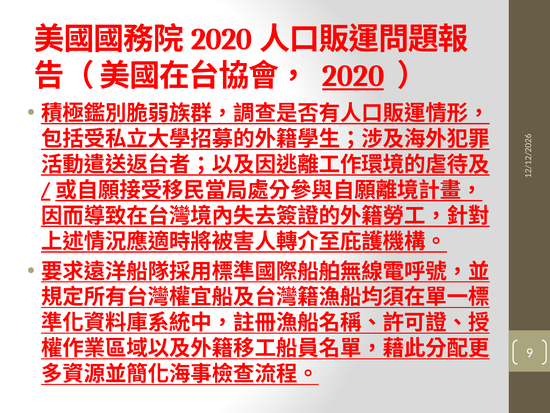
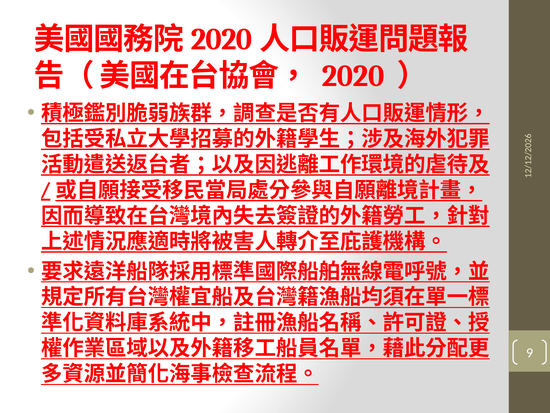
2020 underline: present -> none
